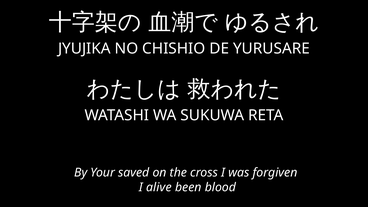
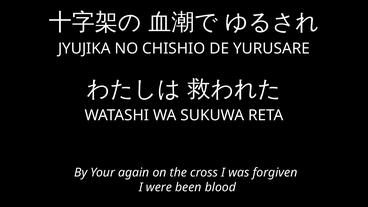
saved: saved -> again
alive: alive -> were
